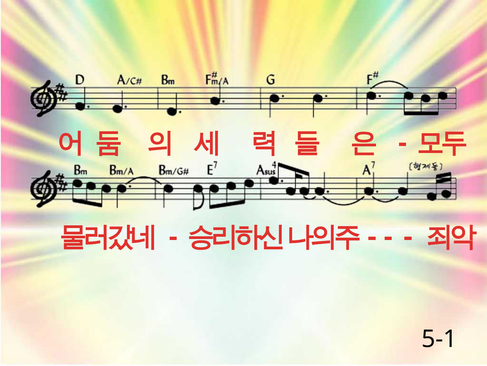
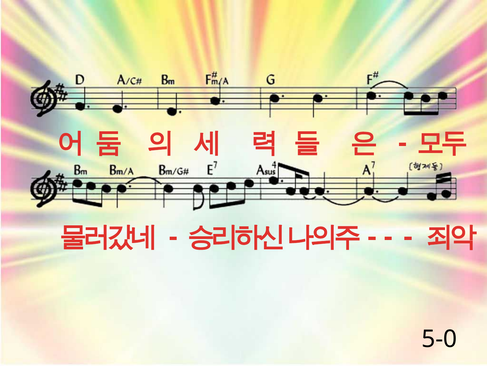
5-1: 5-1 -> 5-0
